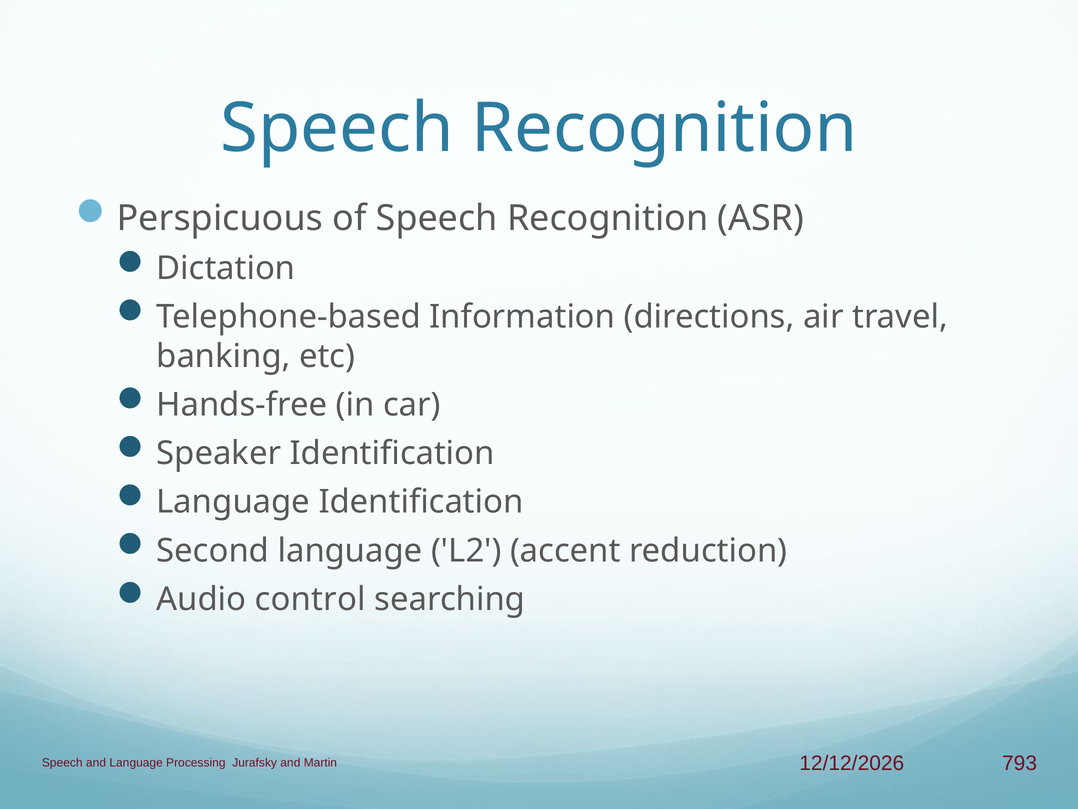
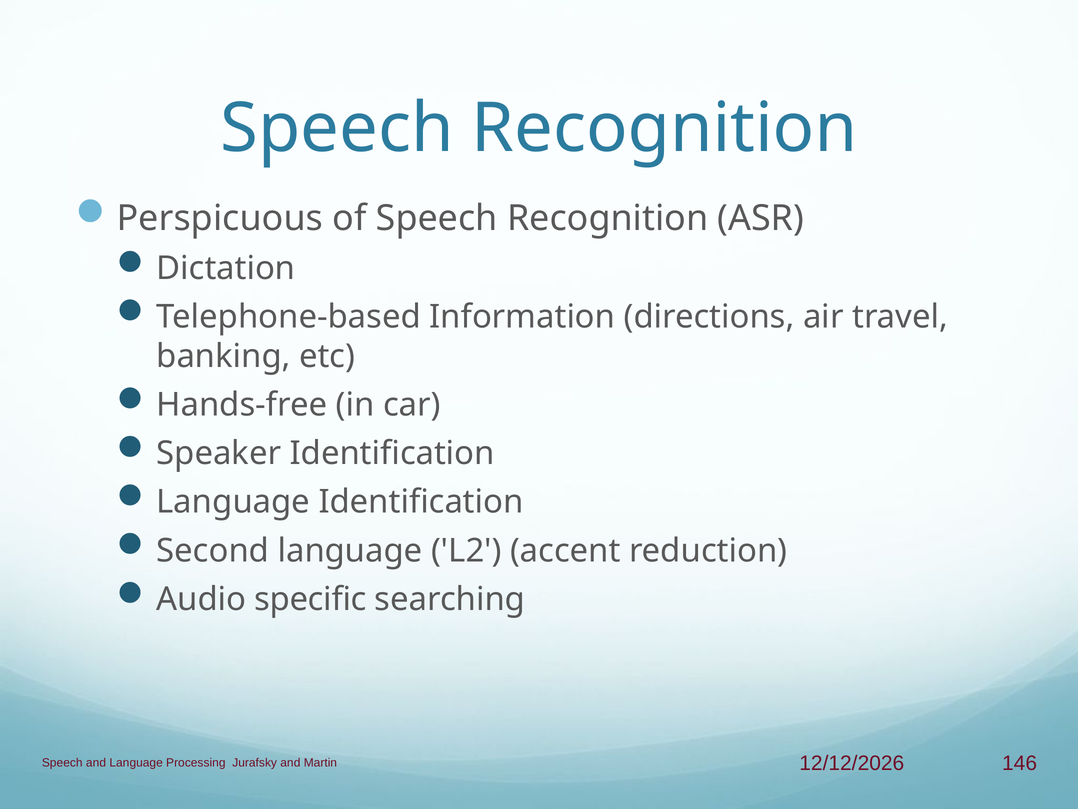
control: control -> specific
793: 793 -> 146
